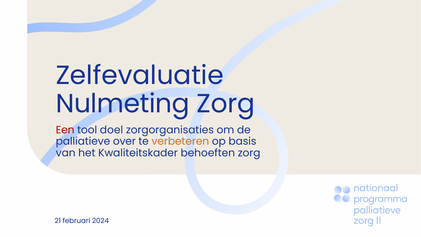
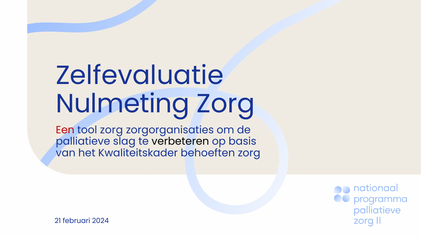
tool doel: doel -> zorg
over: over -> slag
verbeteren colour: orange -> black
